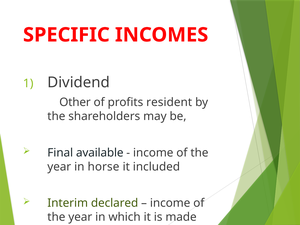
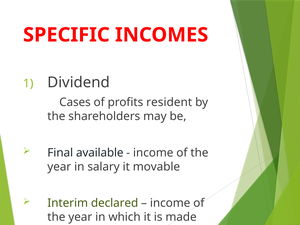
Other: Other -> Cases
horse: horse -> salary
included: included -> movable
